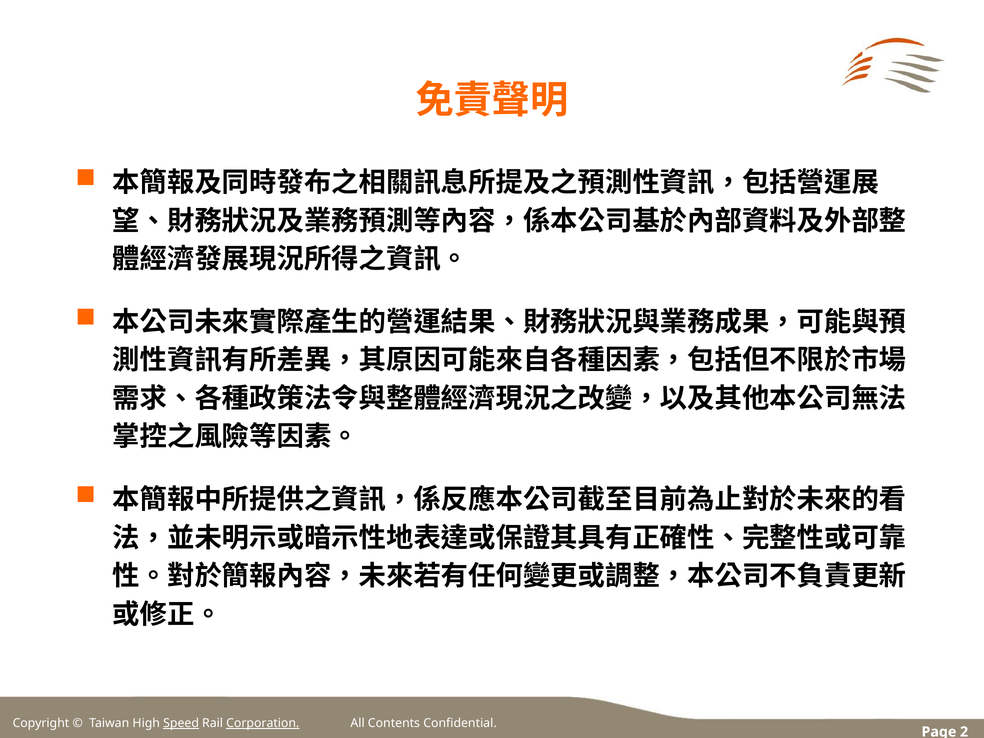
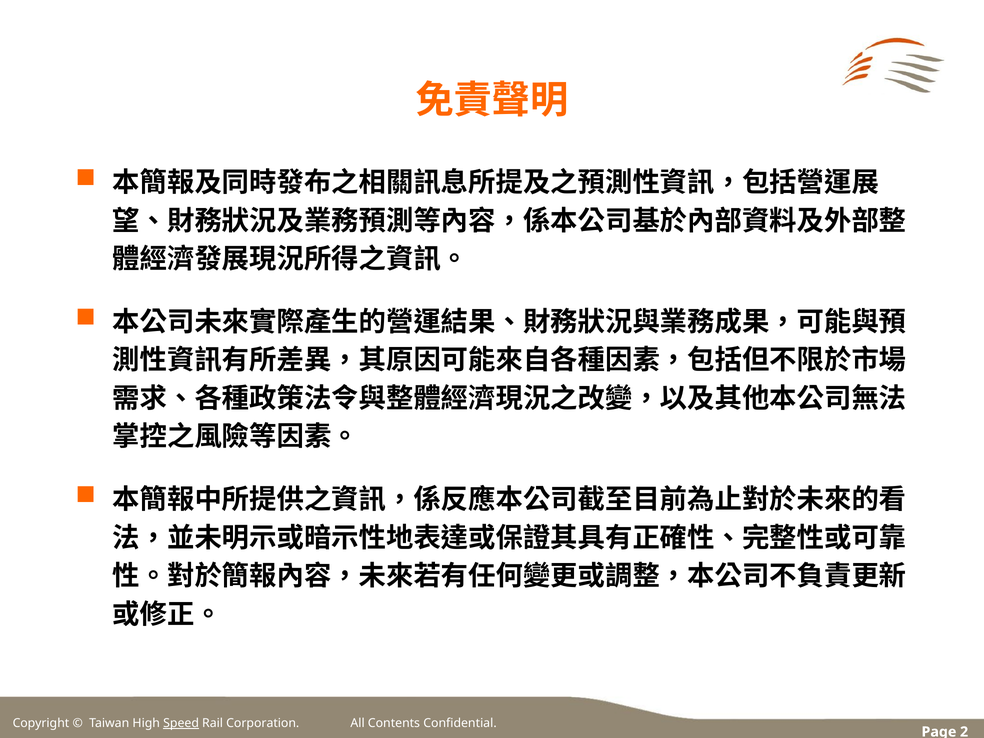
Corporation underline: present -> none
